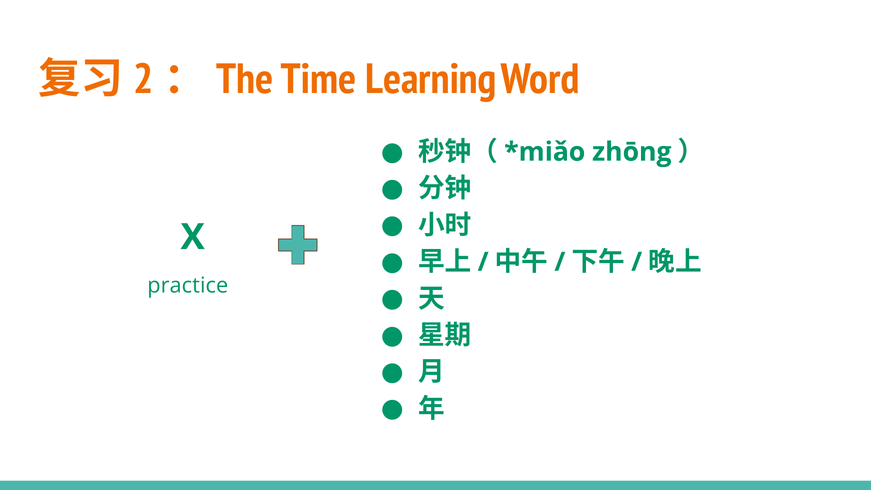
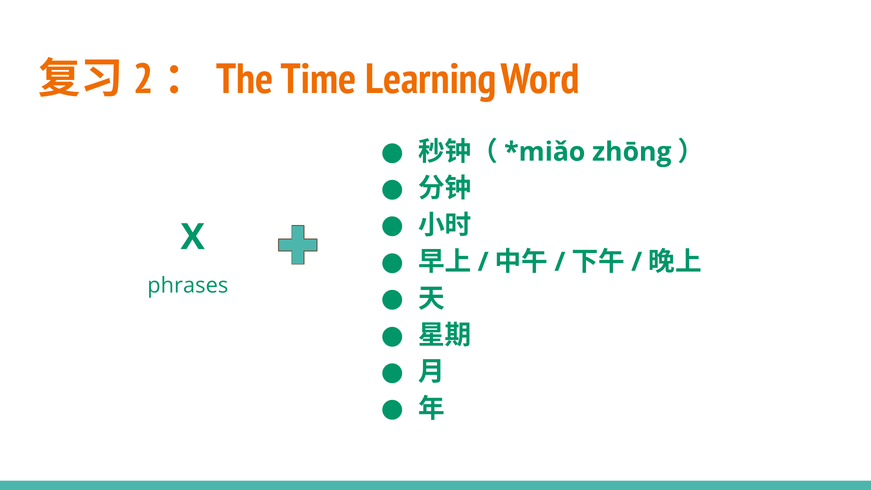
practice: practice -> phrases
